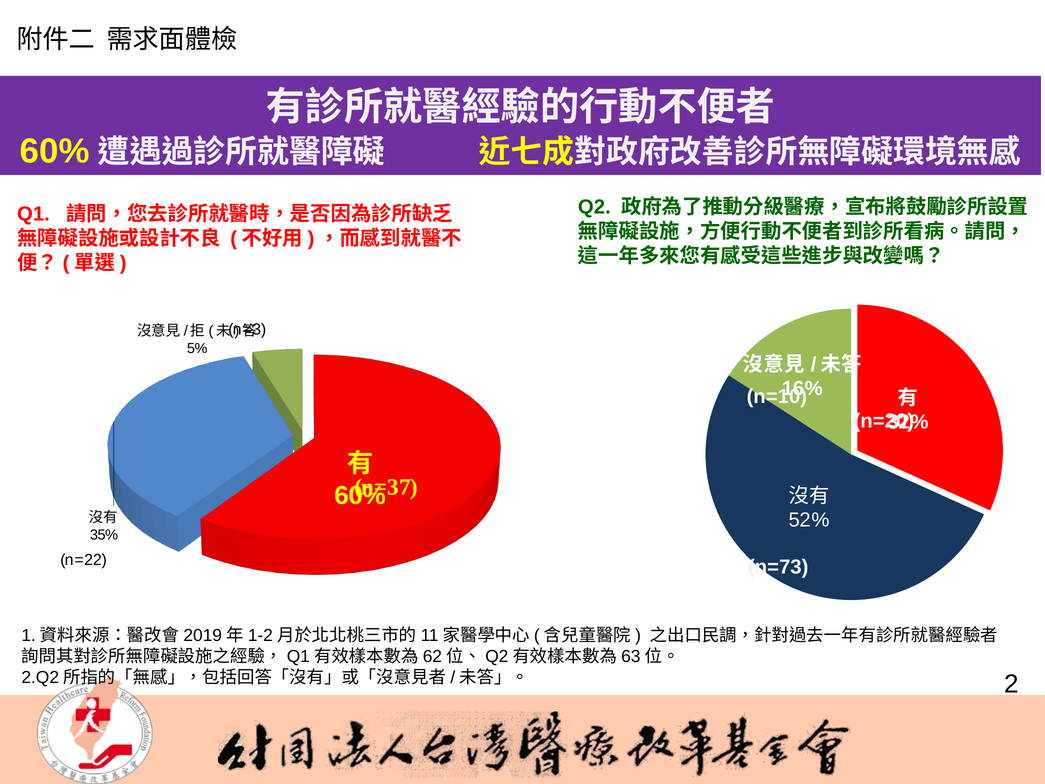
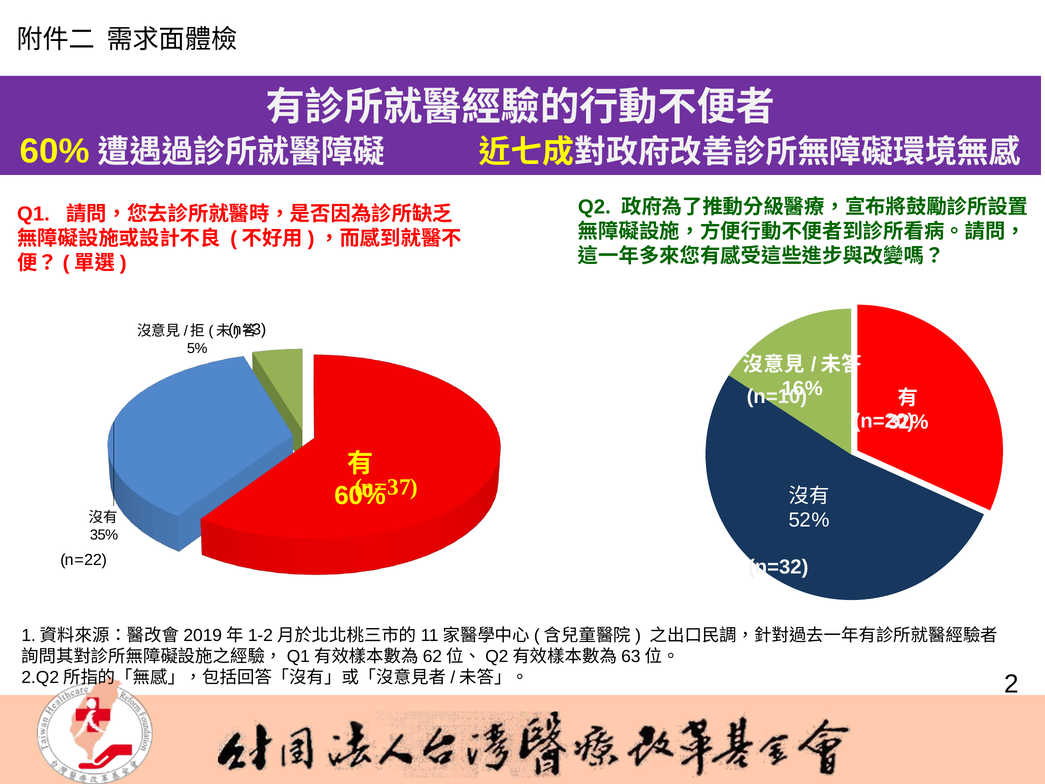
n=73: n=73 -> n=32
